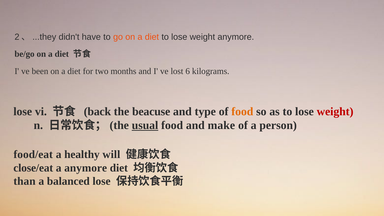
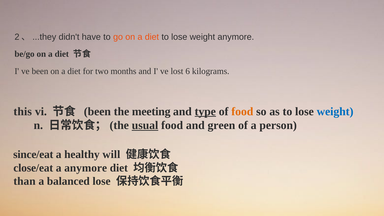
lose at (23, 111): lose -> this
back at (97, 111): back -> been
beacuse: beacuse -> meeting
type underline: none -> present
weight at (335, 111) colour: red -> blue
make: make -> green
food/eat: food/eat -> since/eat
